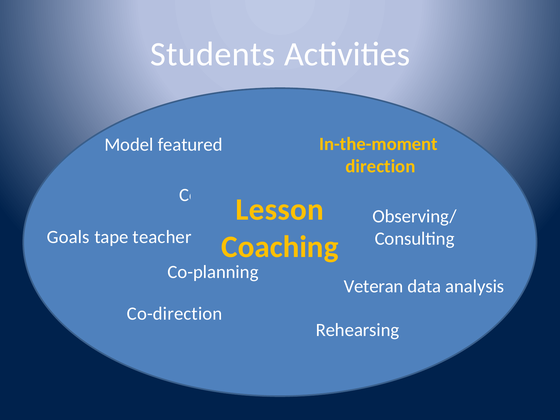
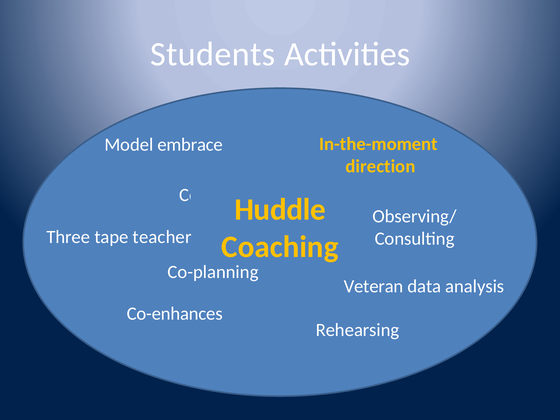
featured: featured -> embrace
Lesson: Lesson -> Huddle
Goals: Goals -> Three
Co-direction: Co-direction -> Co-enhances
